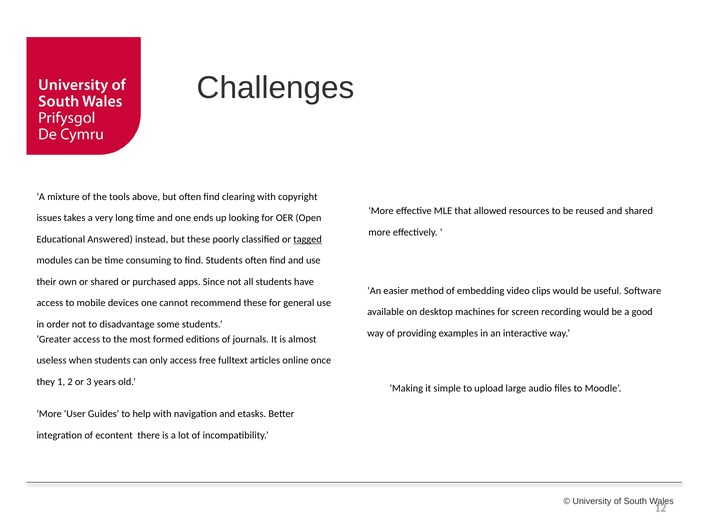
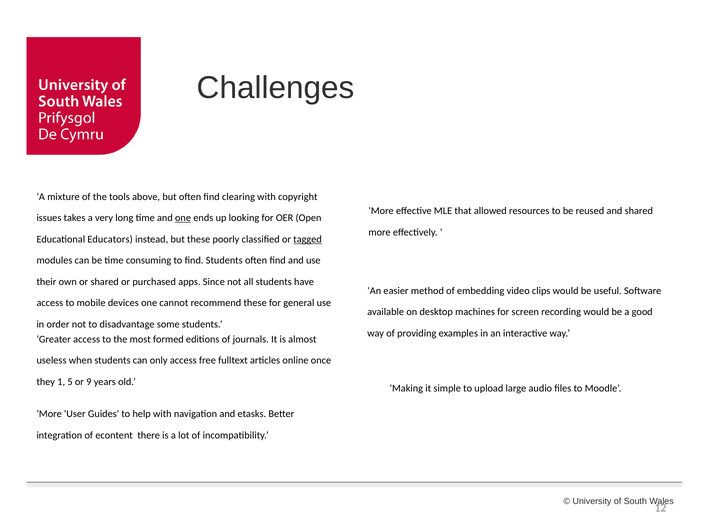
one at (183, 218) underline: none -> present
Answered: Answered -> Educators
2: 2 -> 5
3: 3 -> 9
